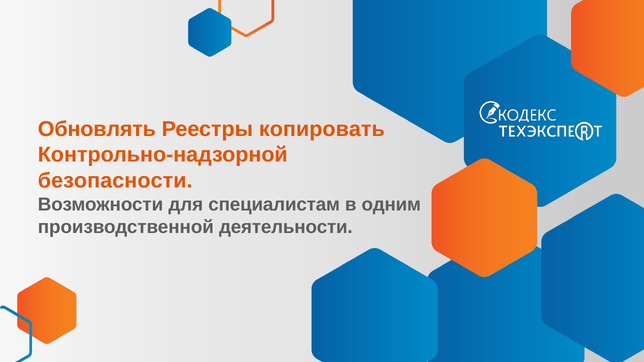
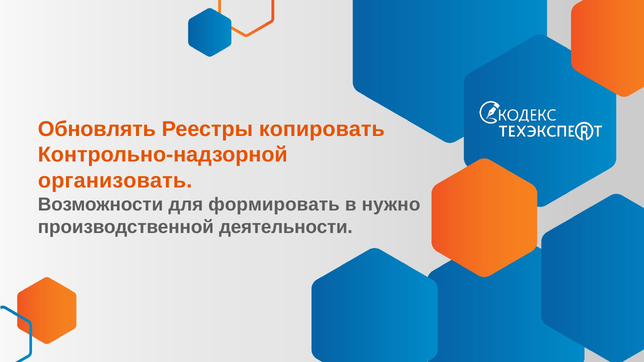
безопасности: безопасности -> организовать
специалистам: специалистам -> формировать
одним: одним -> нужно
